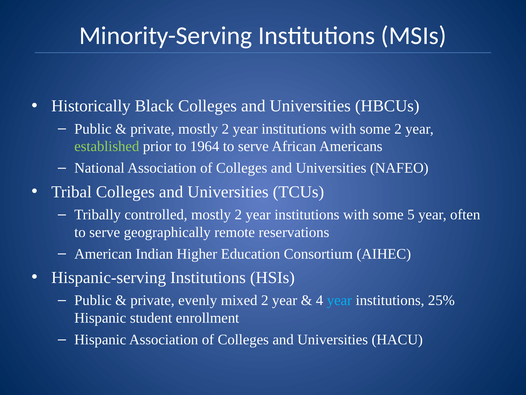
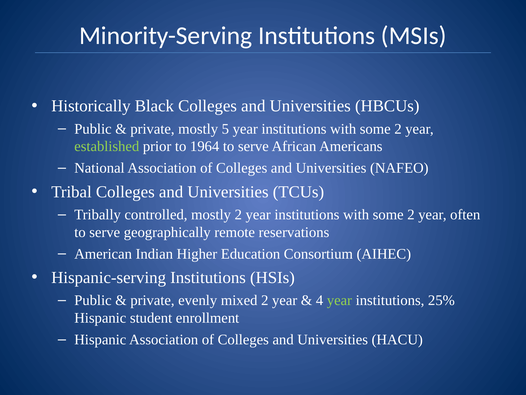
private mostly 2: 2 -> 5
5 at (411, 214): 5 -> 2
year at (339, 300) colour: light blue -> light green
